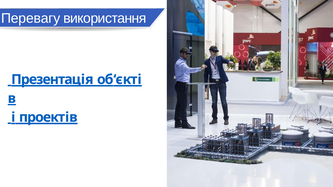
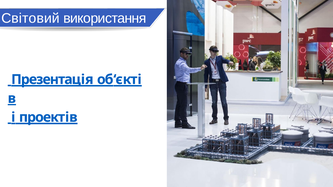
Перевагу: Перевагу -> Світовий
